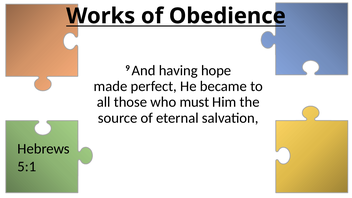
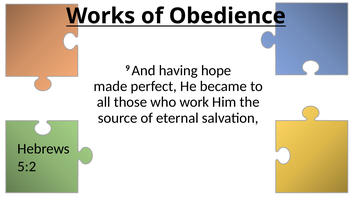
must: must -> work
5:1: 5:1 -> 5:2
